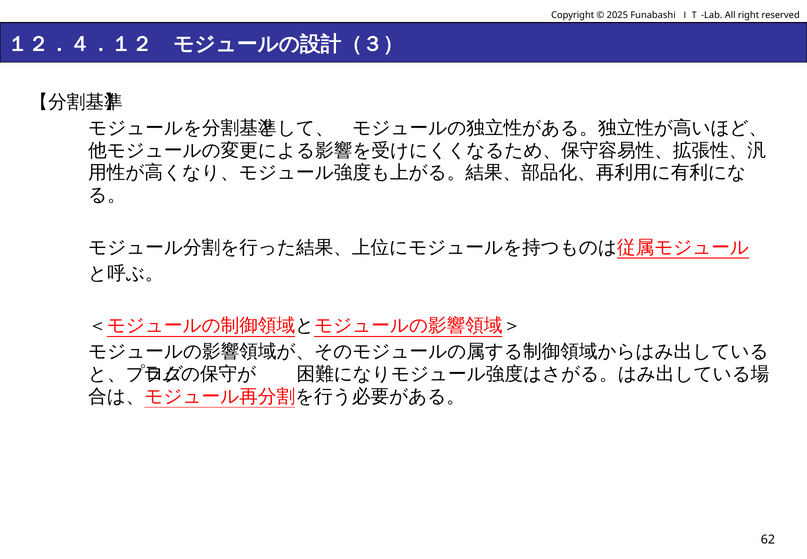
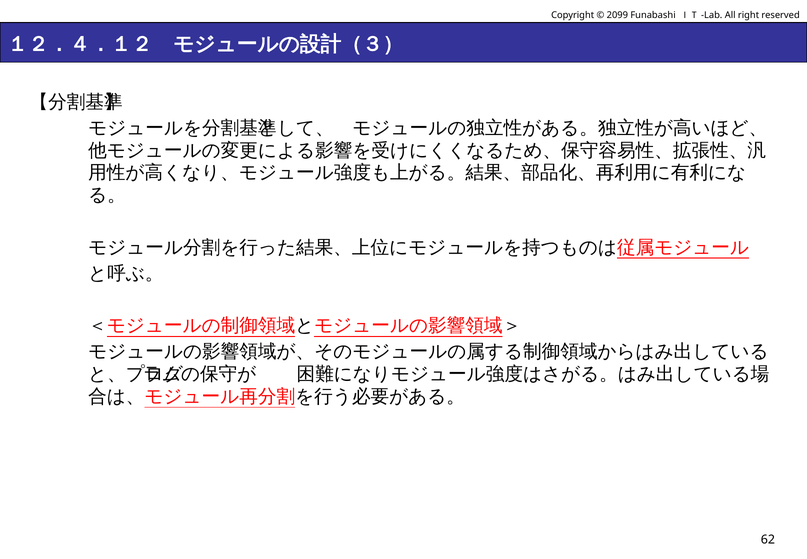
2025: 2025 -> 2099
